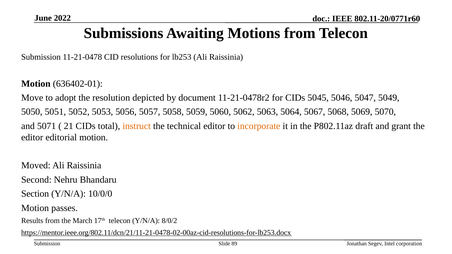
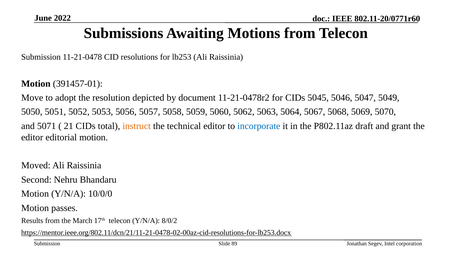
636402-01: 636402-01 -> 391457-01
incorporate colour: orange -> blue
Section at (35, 194): Section -> Motion
